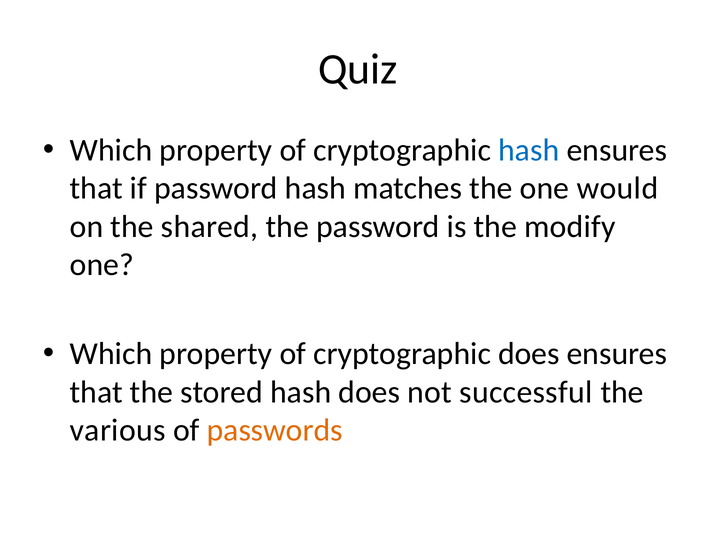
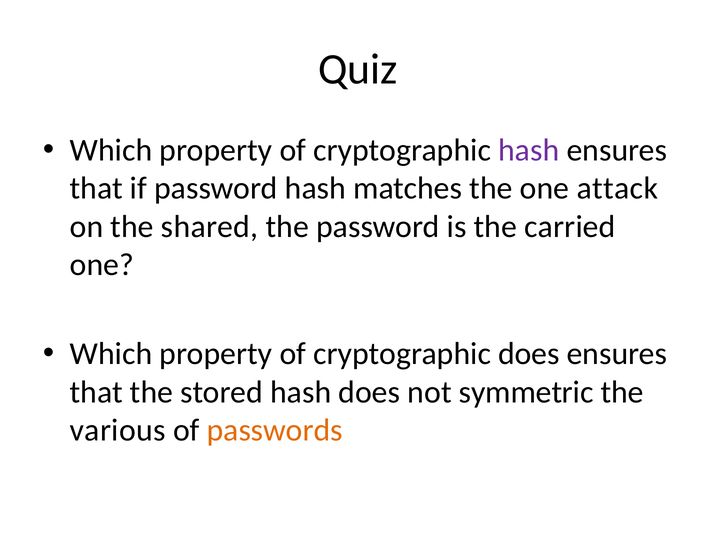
hash at (529, 150) colour: blue -> purple
would: would -> attack
modify: modify -> carried
successful: successful -> symmetric
